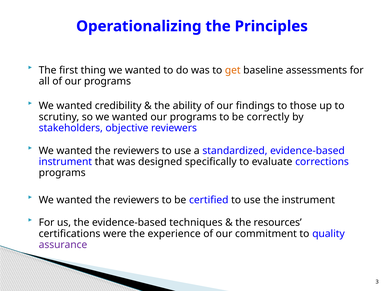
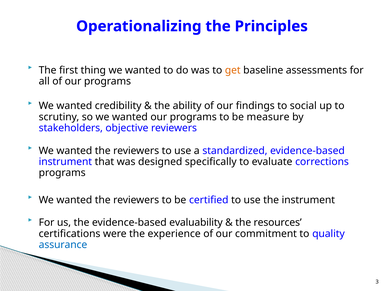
those: those -> social
correctly: correctly -> measure
techniques: techniques -> evaluability
assurance colour: purple -> blue
